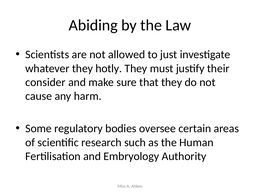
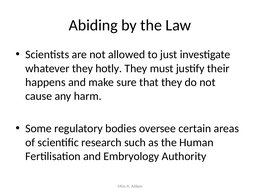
consider: consider -> happens
